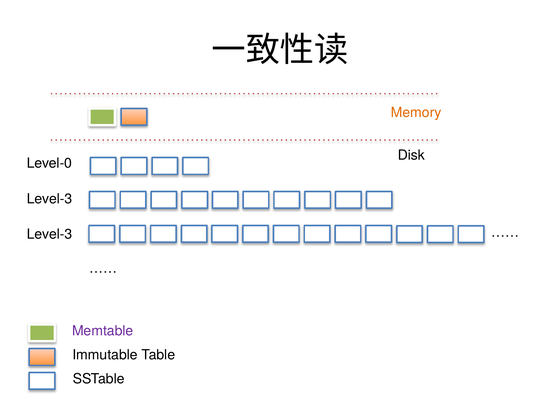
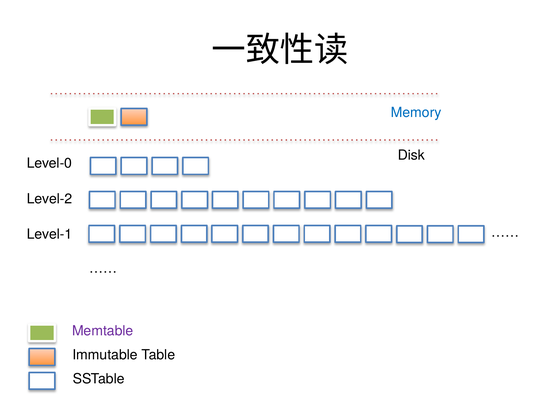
Memory colour: orange -> blue
Level-3 at (49, 199): Level-3 -> Level-2
Level-3 at (49, 234): Level-3 -> Level-1
